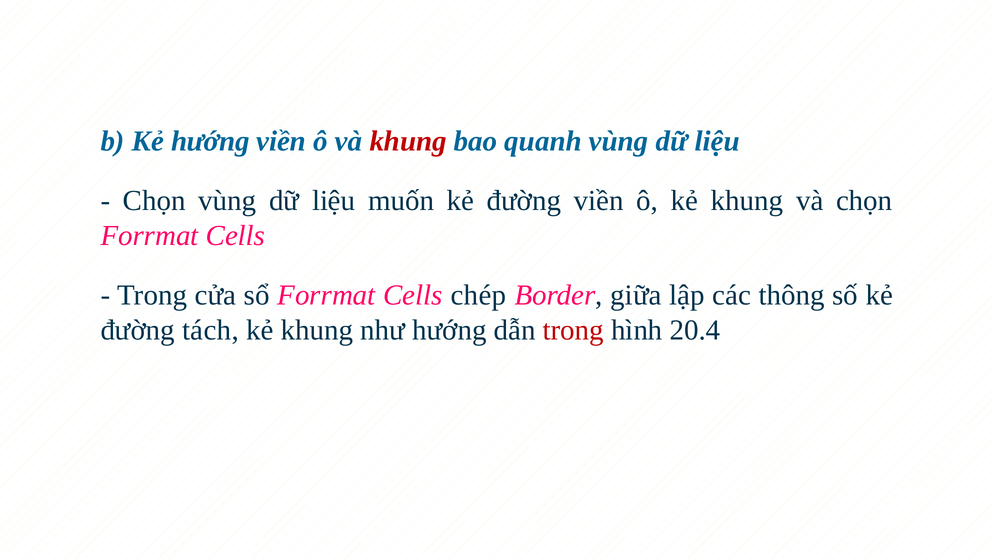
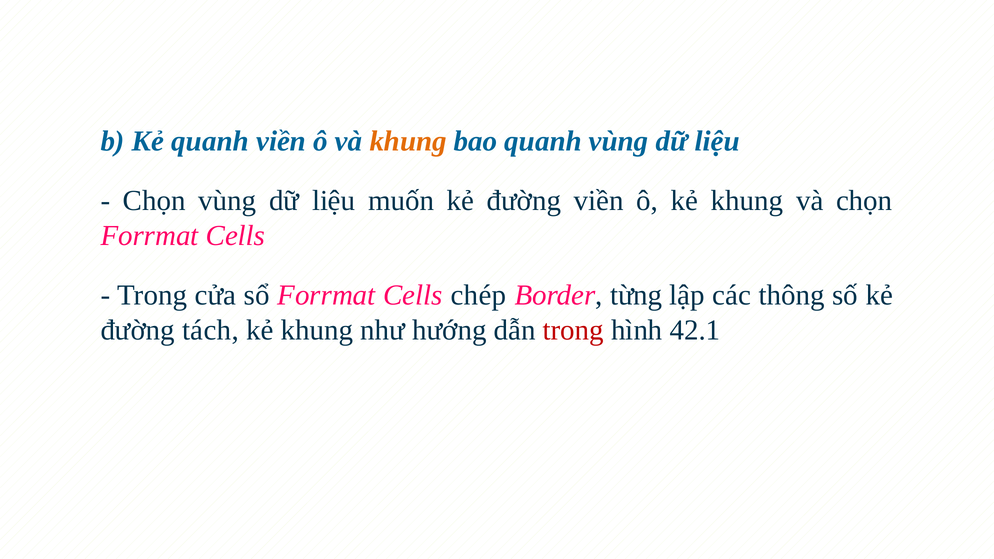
Kẻ hướng: hướng -> quanh
khung at (408, 141) colour: red -> orange
giữa: giữa -> từng
20.4: 20.4 -> 42.1
